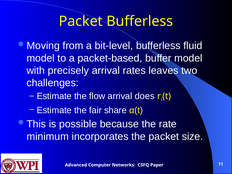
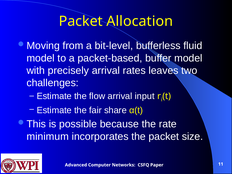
Packet Bufferless: Bufferless -> Allocation
does: does -> input
